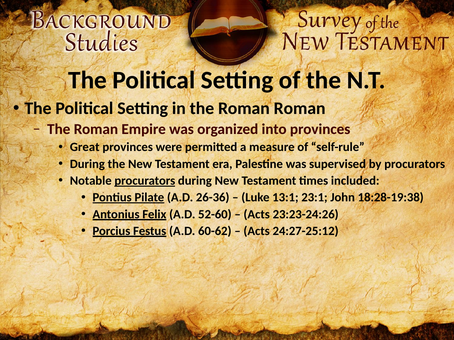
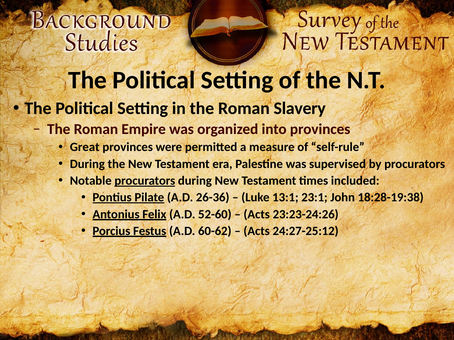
Roman Roman: Roman -> Slavery
